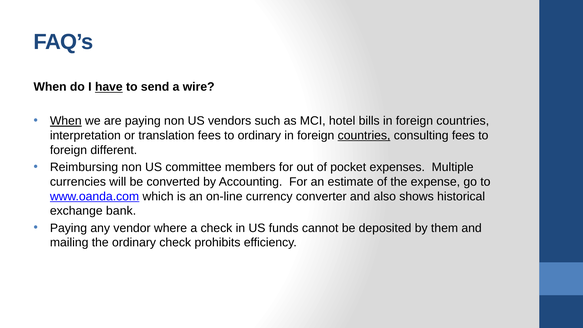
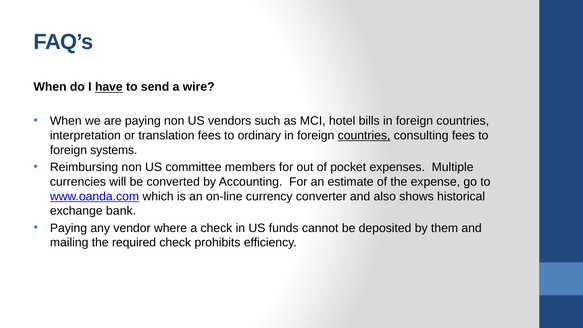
When at (66, 121) underline: present -> none
different: different -> systems
the ordinary: ordinary -> required
